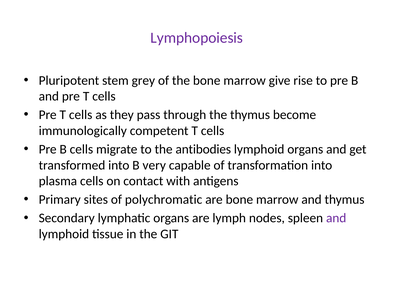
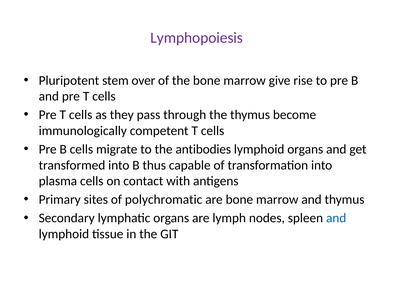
grey: grey -> over
very: very -> thus
and at (336, 218) colour: purple -> blue
